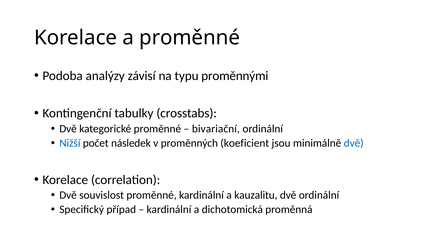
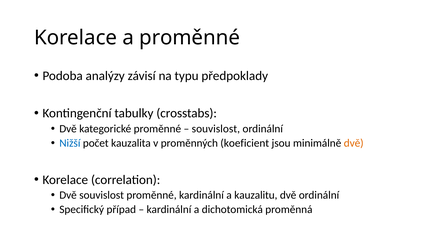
proměnnými: proměnnými -> předpoklady
bivariační at (216, 129): bivariační -> souvislost
následek: následek -> kauzalita
dvě at (354, 143) colour: blue -> orange
